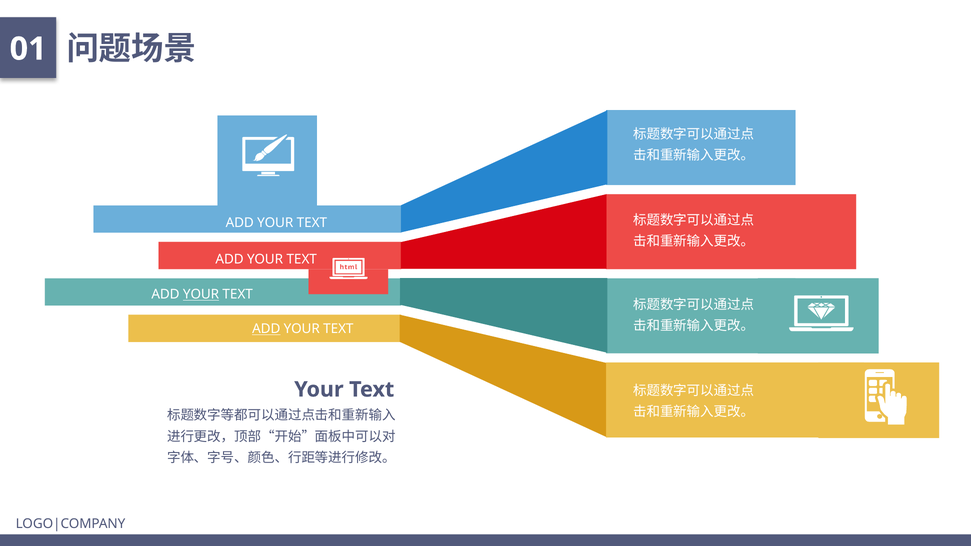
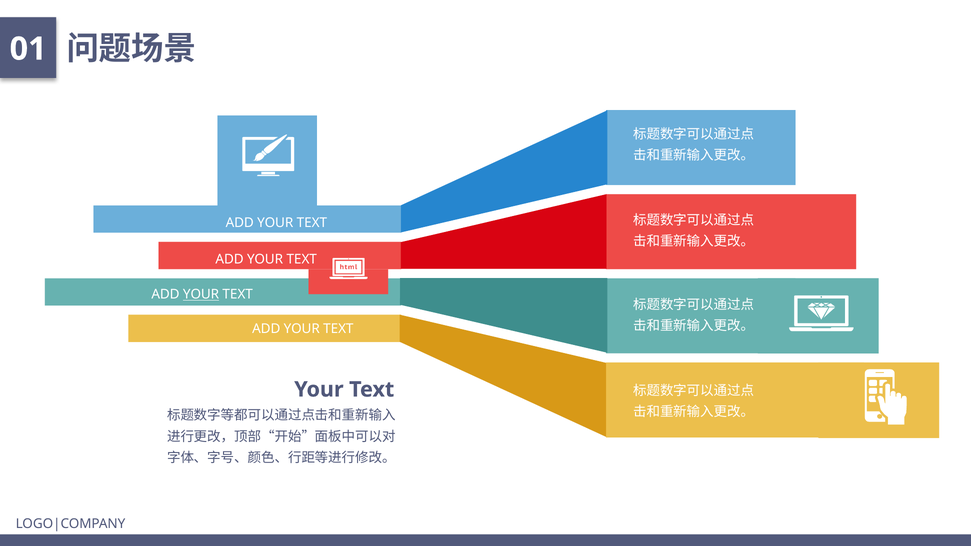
ADD at (266, 329) underline: present -> none
